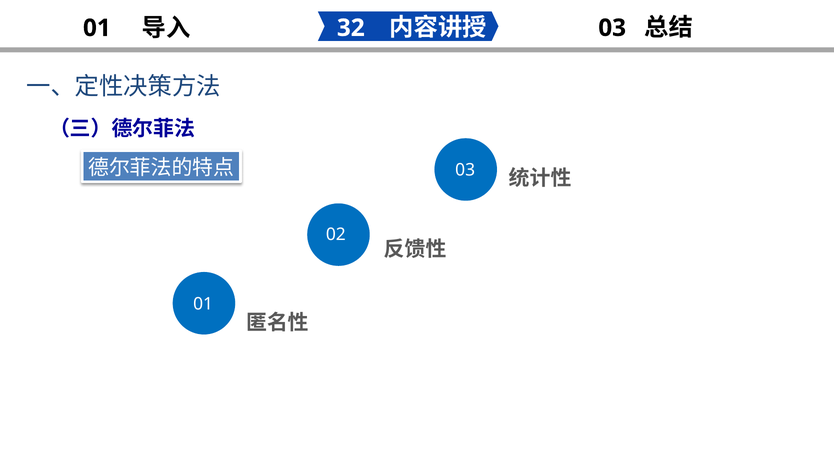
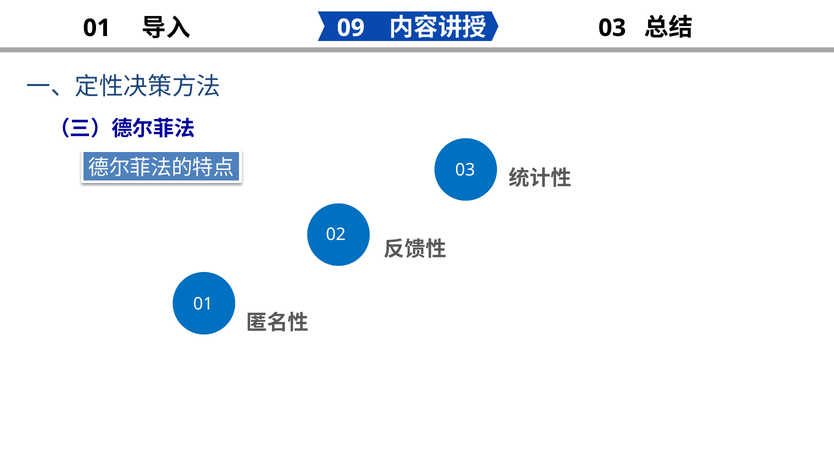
32: 32 -> 09
